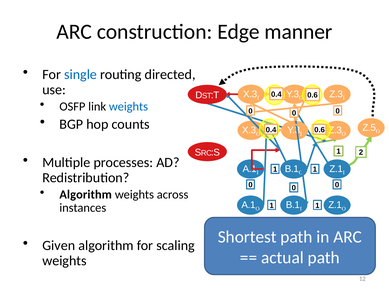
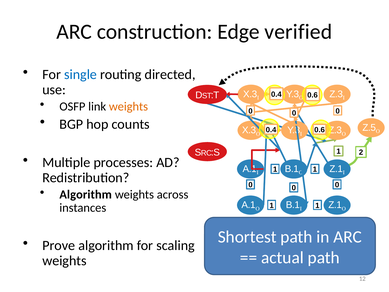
manner: manner -> verified
weights at (128, 106) colour: blue -> orange
Given: Given -> Prove
